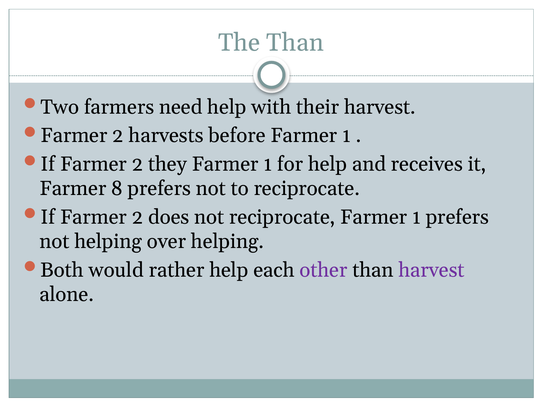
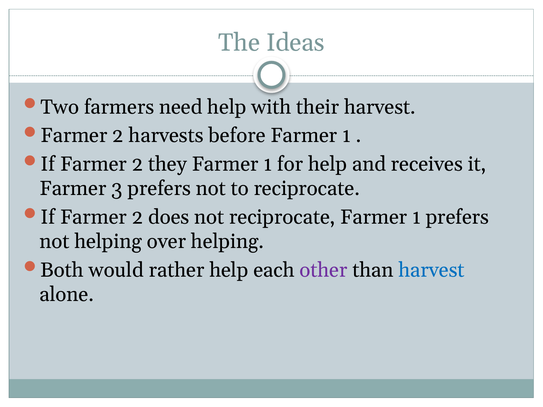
The Than: Than -> Ideas
8: 8 -> 3
harvest at (432, 270) colour: purple -> blue
